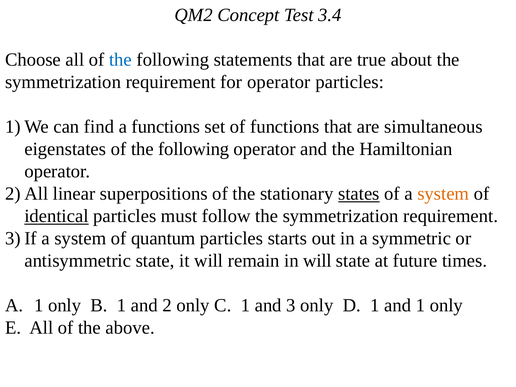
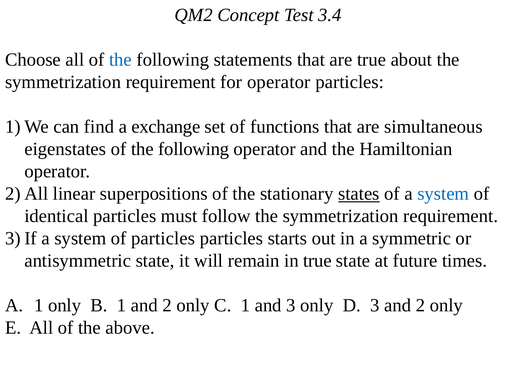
a functions: functions -> exchange
system at (443, 194) colour: orange -> blue
identical underline: present -> none
of quantum: quantum -> particles
in will: will -> true
D 1: 1 -> 3
1 at (420, 306): 1 -> 2
